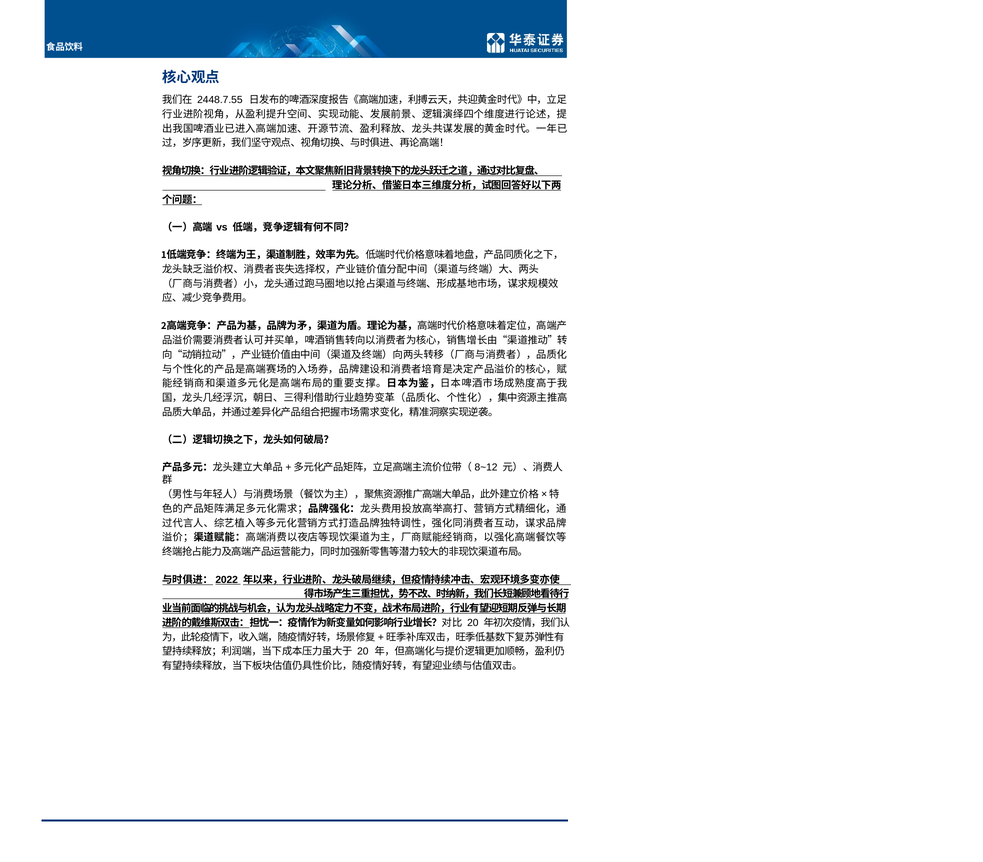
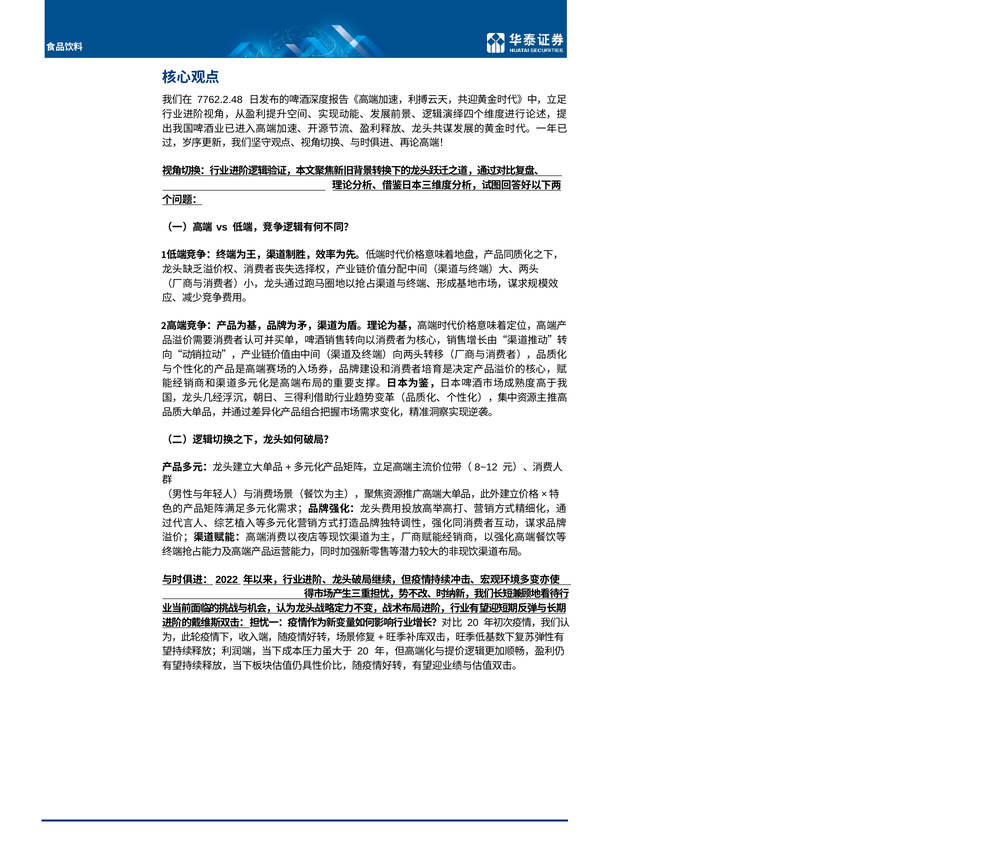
2448.7.55: 2448.7.55 -> 7762.2.48
